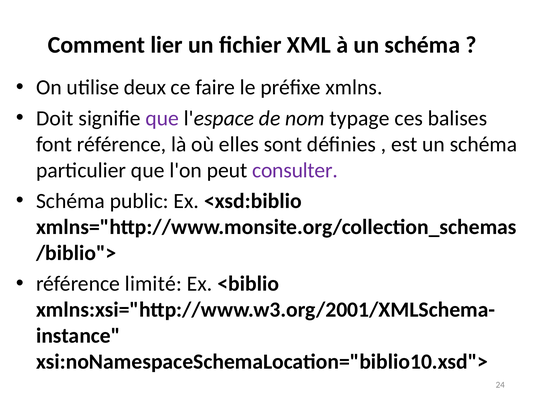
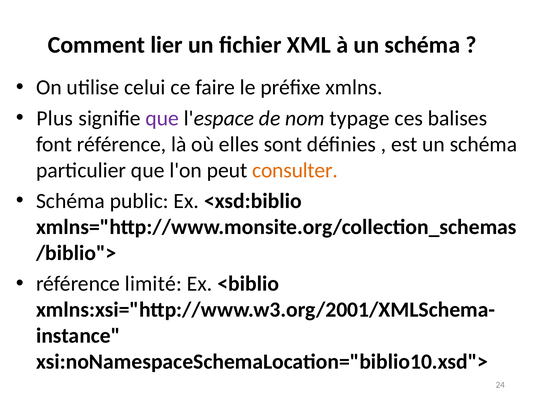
deux: deux -> celui
Doit: Doit -> Plus
consulter colour: purple -> orange
